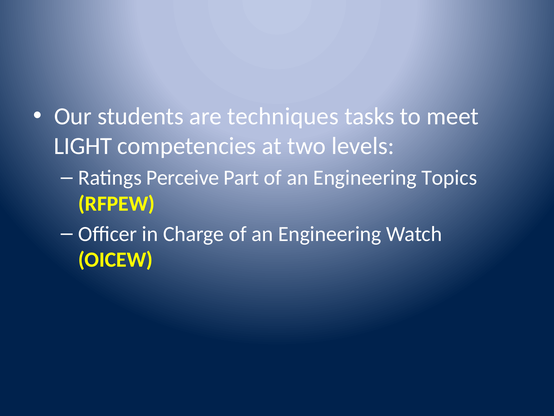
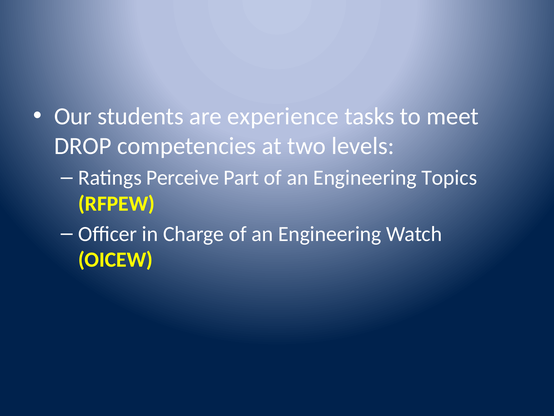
techniques: techniques -> experience
LIGHT: LIGHT -> DROP
